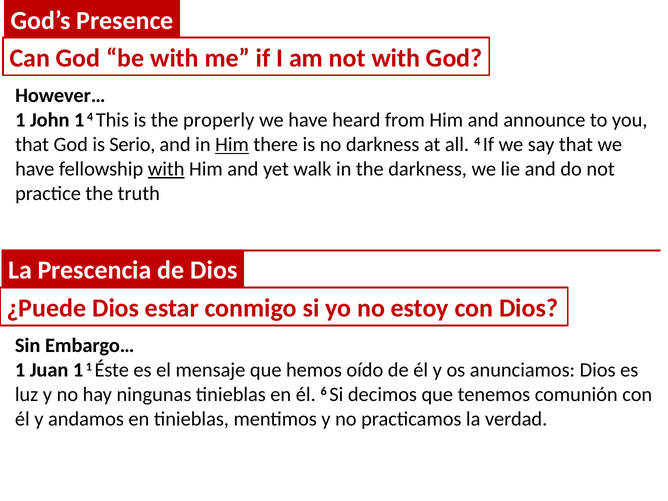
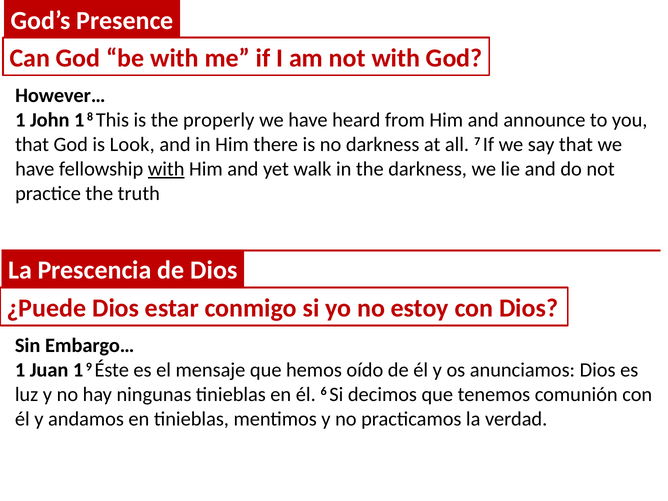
1 4: 4 -> 8
Serio: Serio -> Look
Him at (232, 145) underline: present -> none
all 4: 4 -> 7
1 1: 1 -> 9
